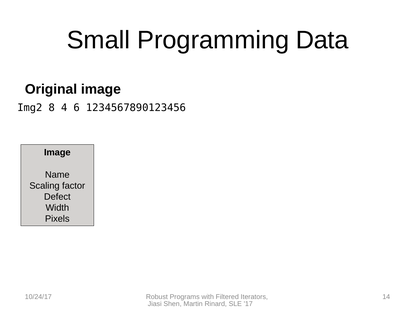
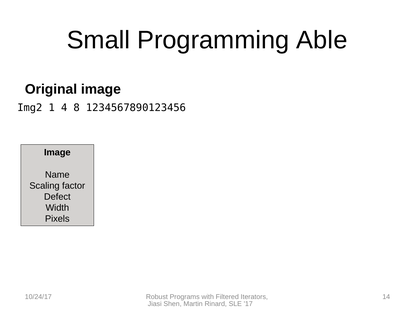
Data: Data -> Able
8: 8 -> 1
6: 6 -> 8
